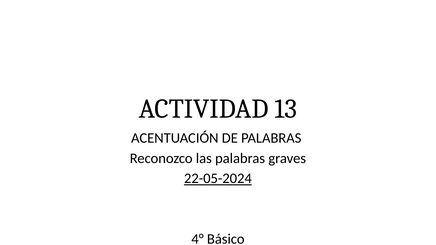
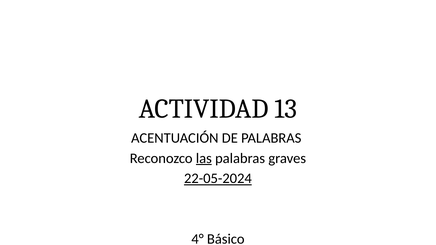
las underline: none -> present
